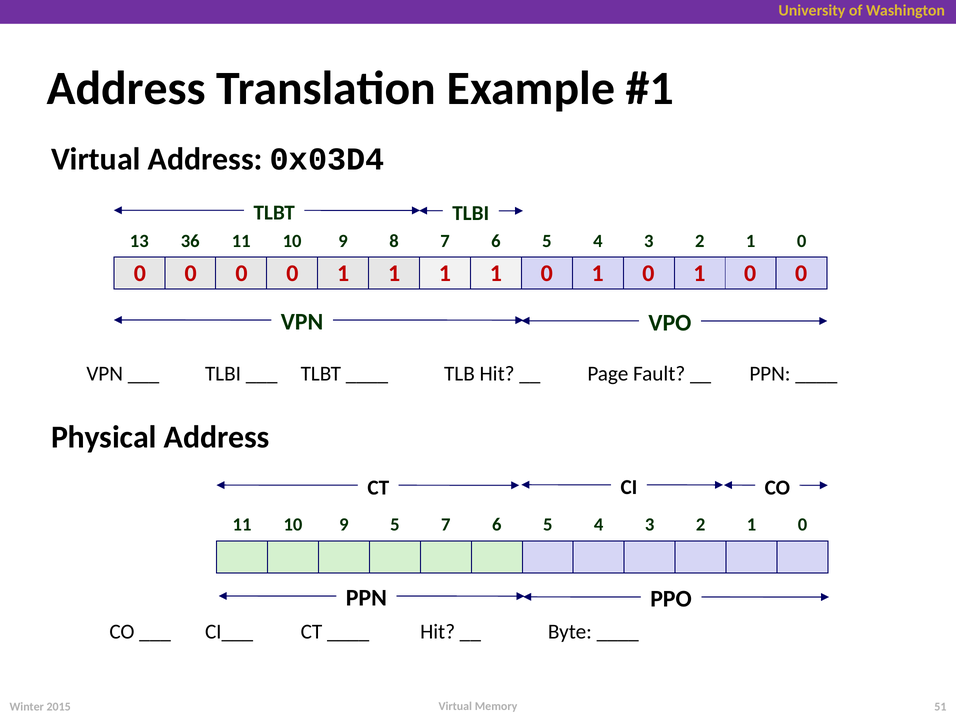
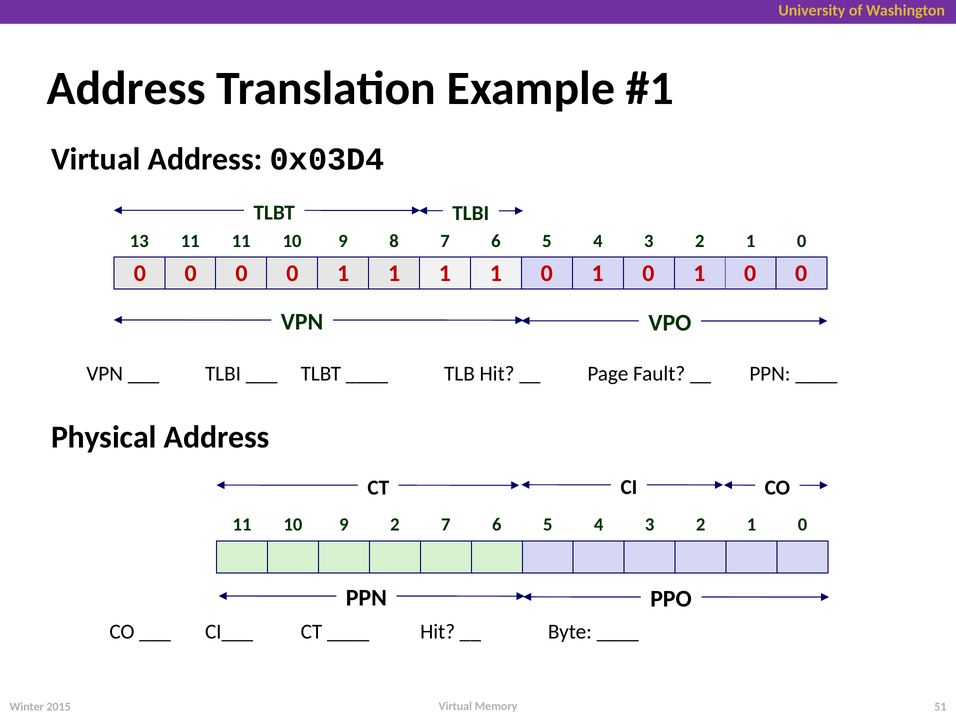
13 36: 36 -> 11
9 5: 5 -> 2
